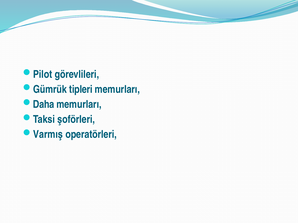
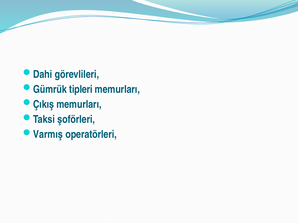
Pilot: Pilot -> Dahi
Daha: Daha -> Çıkış
